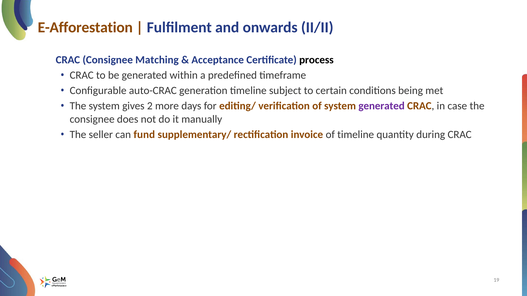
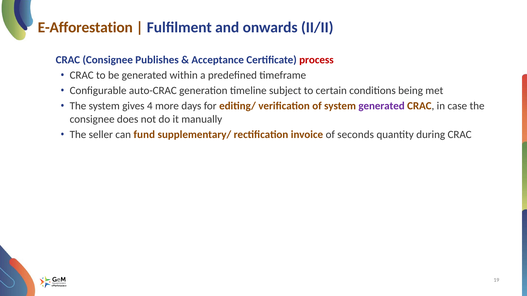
Matching: Matching -> Publishes
process colour: black -> red
2: 2 -> 4
of timeline: timeline -> seconds
